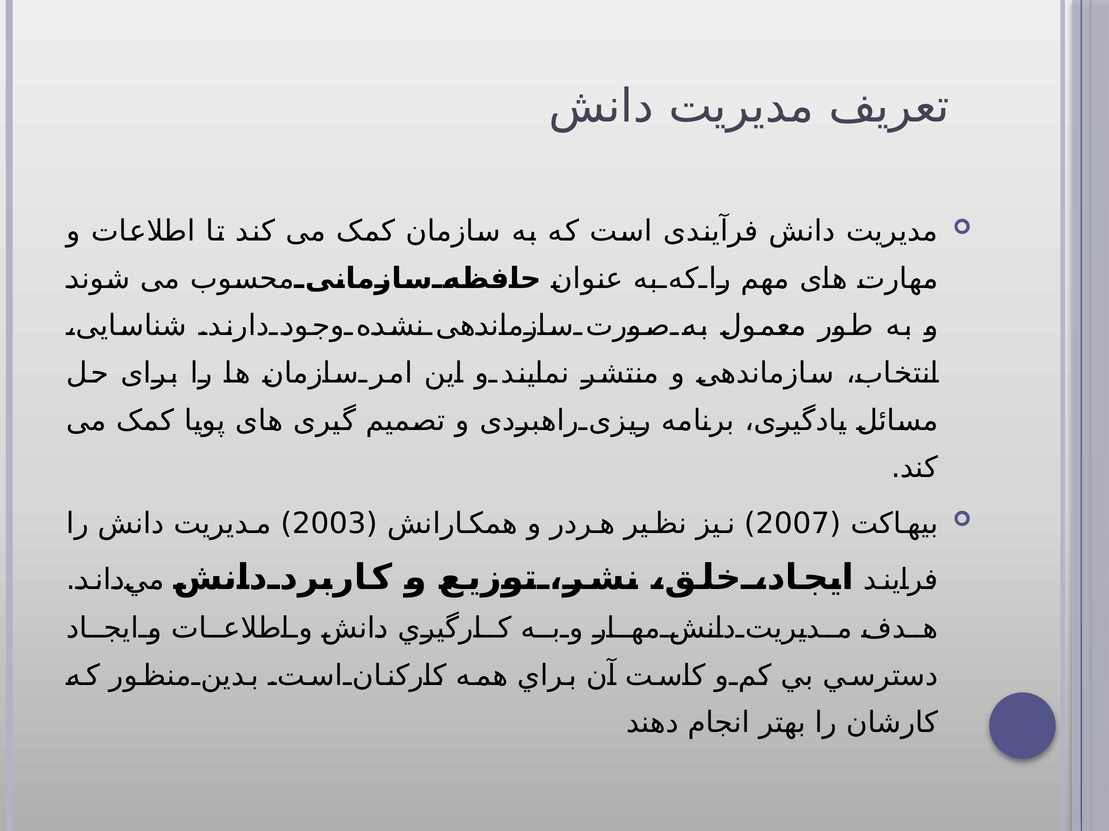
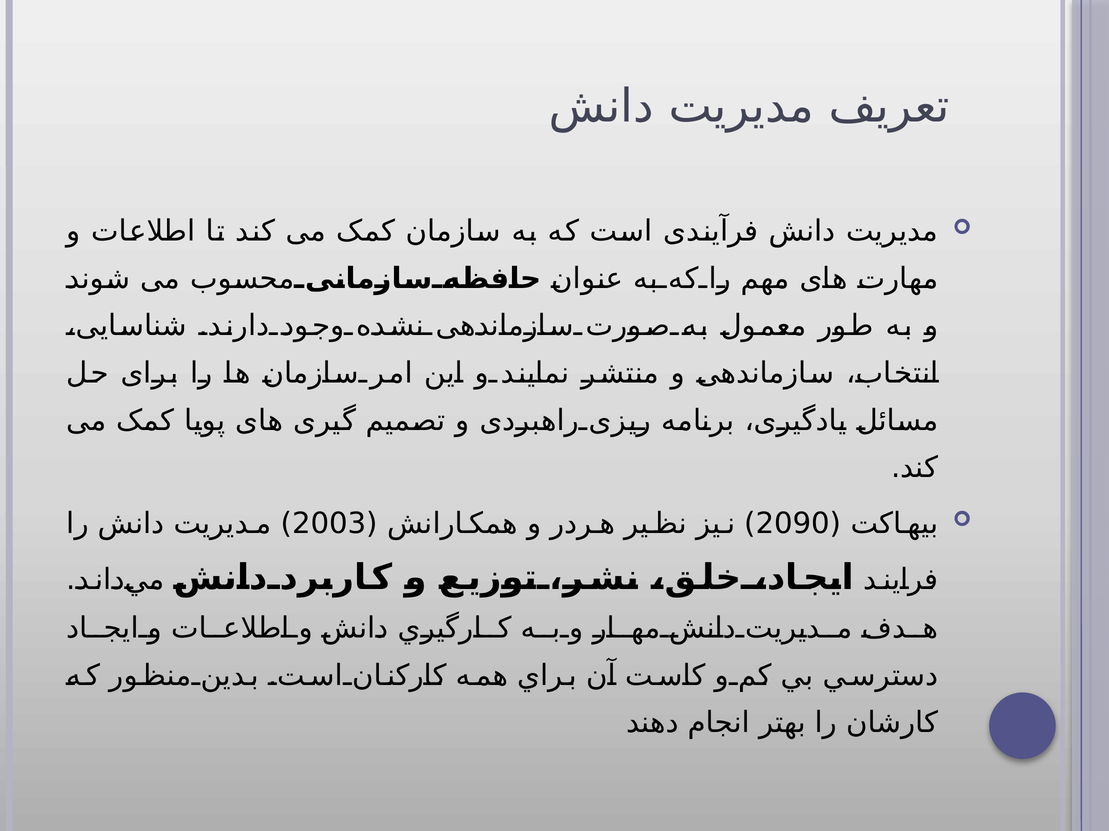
2007: 2007 -> 2090
